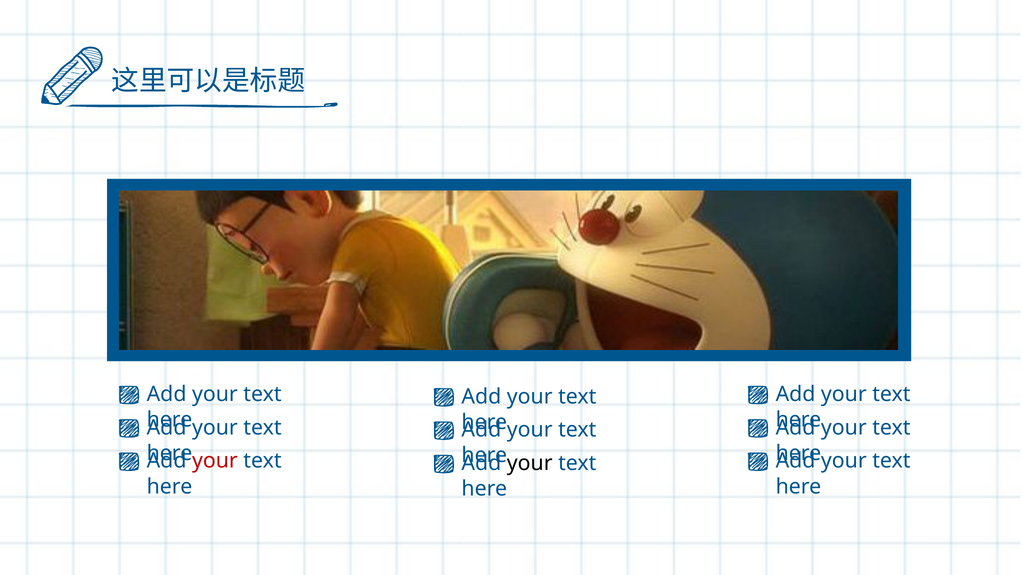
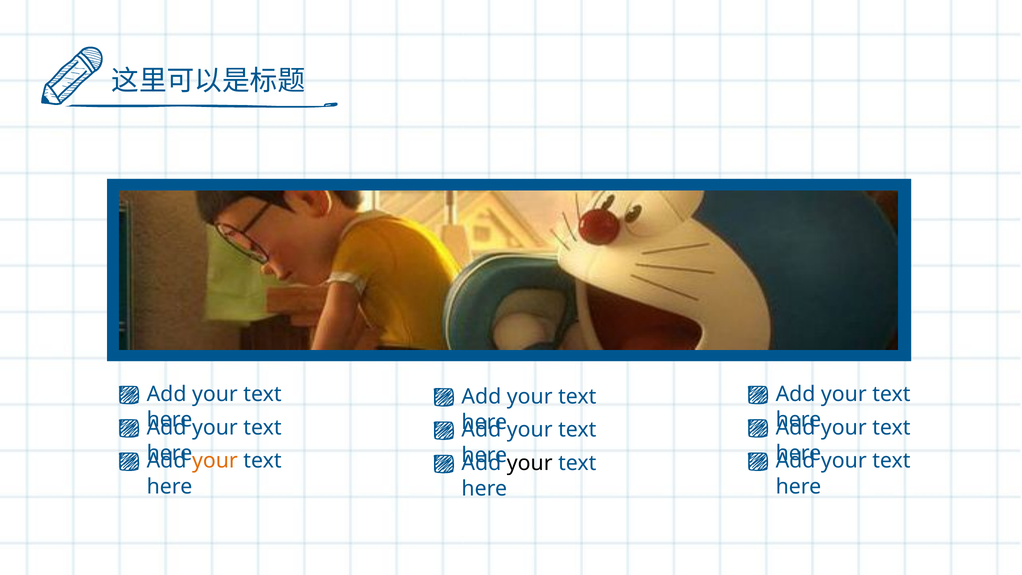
your at (215, 461) colour: red -> orange
